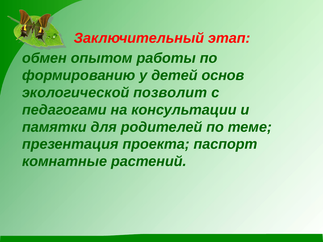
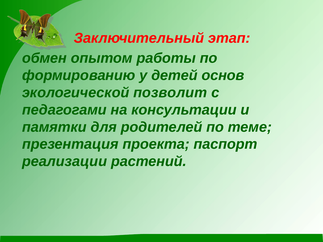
комнатные: комнатные -> реализации
